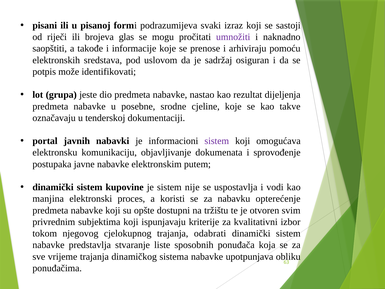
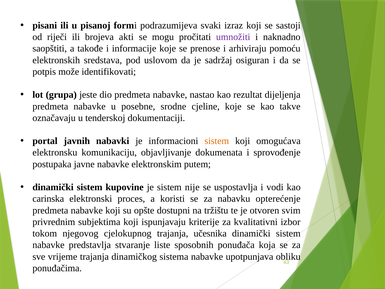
glas: glas -> akti
sistem at (217, 141) colour: purple -> orange
manjina: manjina -> carinska
odabrati: odabrati -> učesnika
